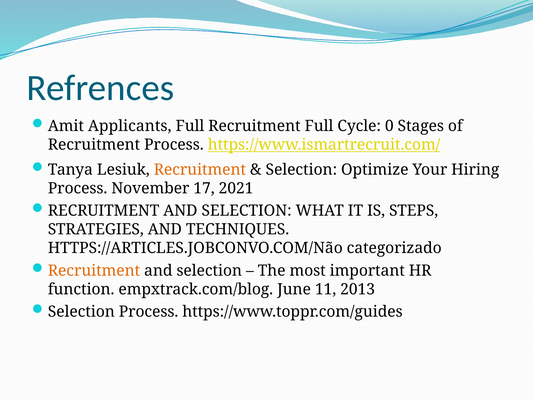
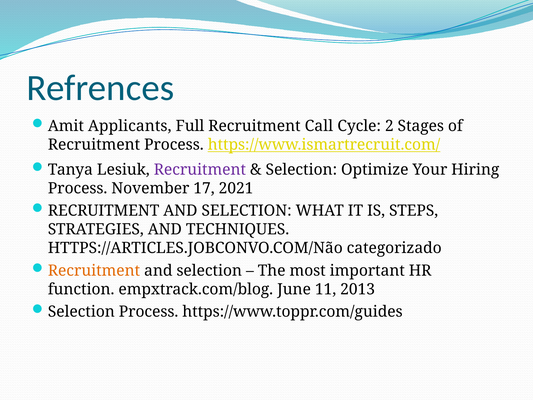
Recruitment Full: Full -> Call
0: 0 -> 2
Recruitment at (200, 169) colour: orange -> purple
